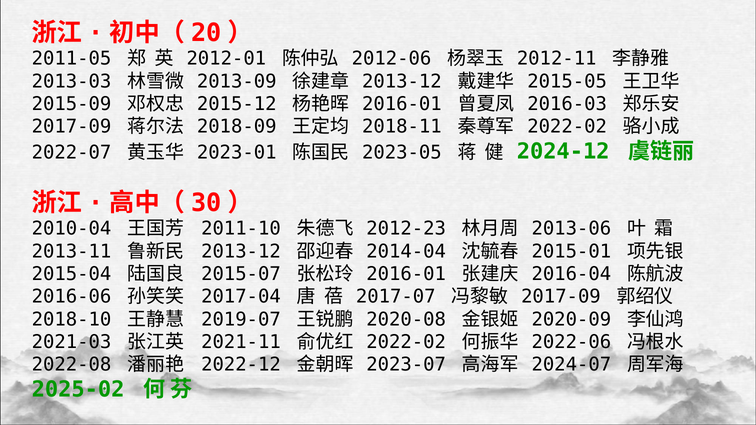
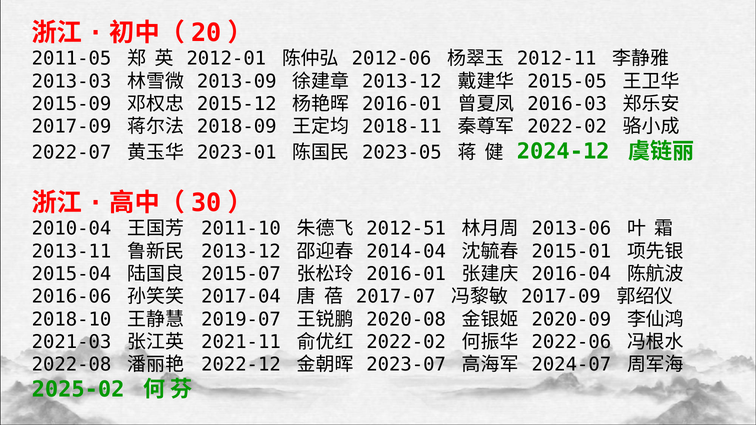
2012-23: 2012-23 -> 2012-51
